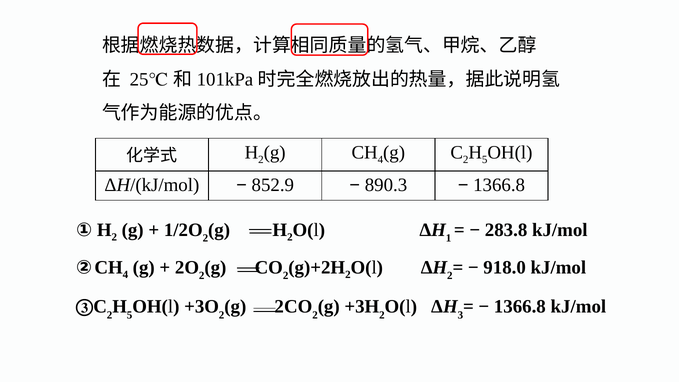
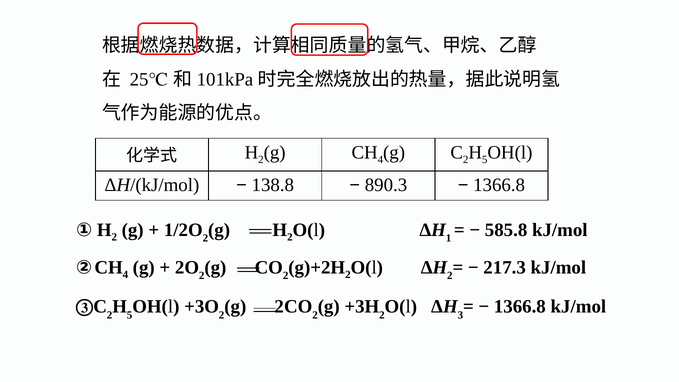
852.9: 852.9 -> 138.8
283.8: 283.8 -> 585.8
918.0: 918.0 -> 217.3
